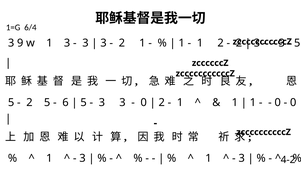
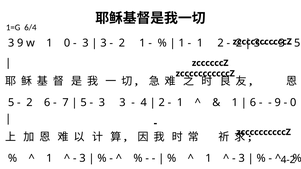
1 3: 3 -> 0
2 5: 5 -> 6
6: 6 -> 7
0 at (144, 103): 0 -> 4
1 at (253, 103): 1 -> 6
0 at (278, 103): 0 -> 9
